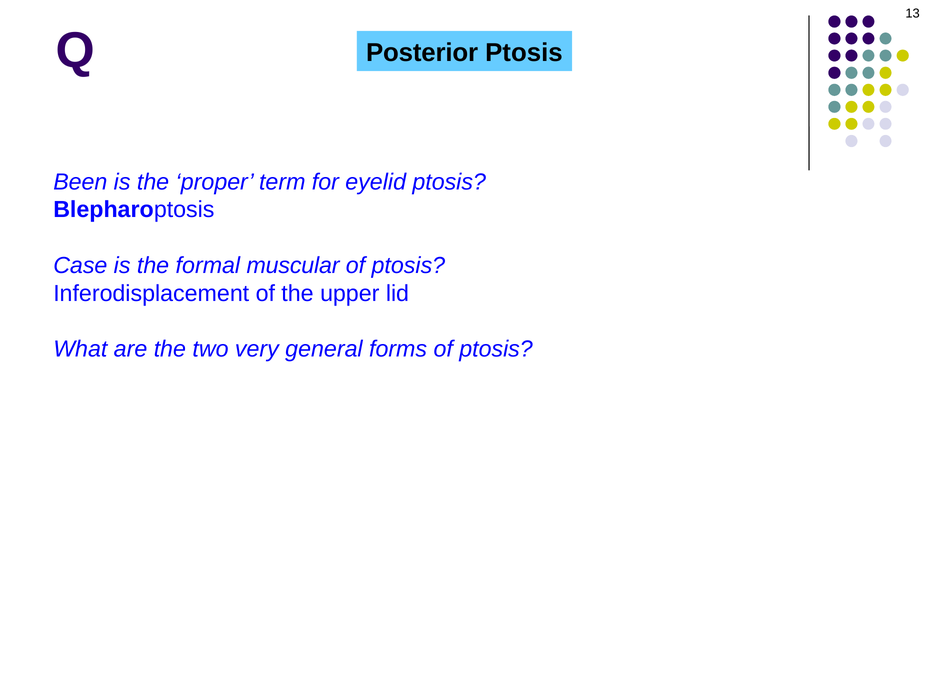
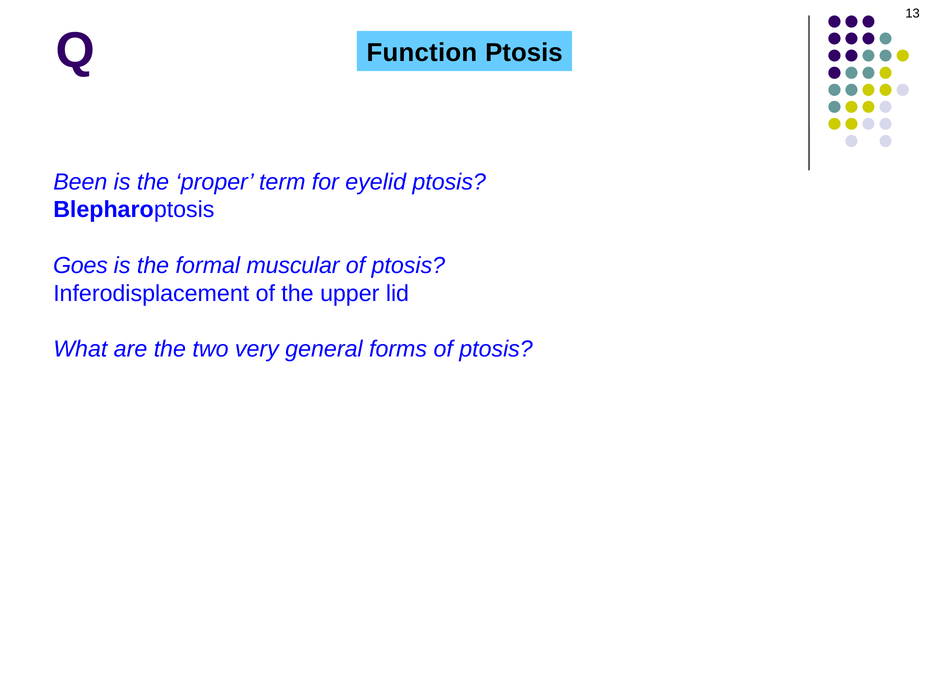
Posterior: Posterior -> Function
Case: Case -> Goes
